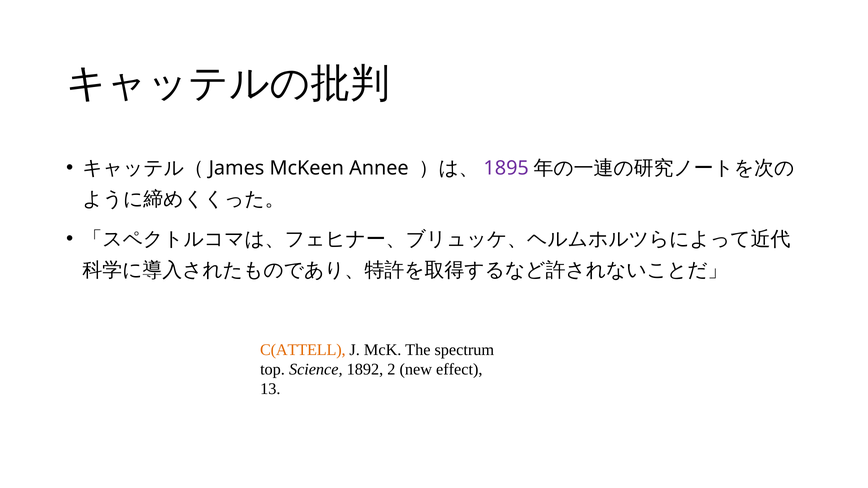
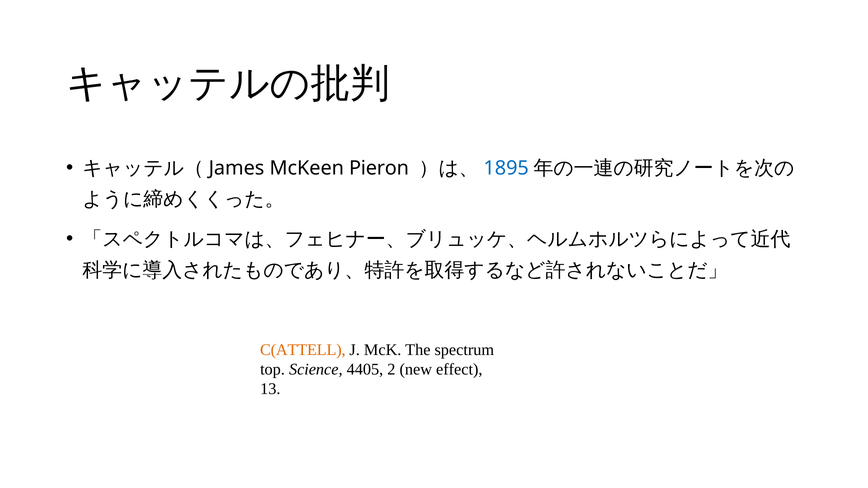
Annee: Annee -> Pieron
1895 colour: purple -> blue
1892: 1892 -> 4405
